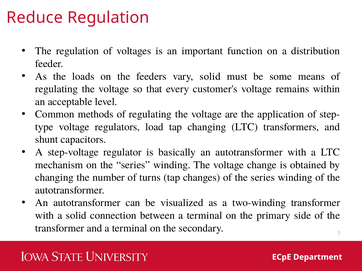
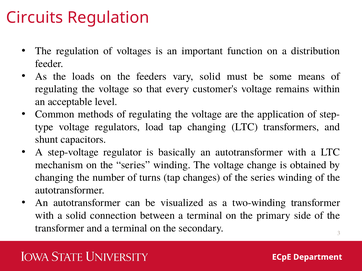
Reduce: Reduce -> Circuits
